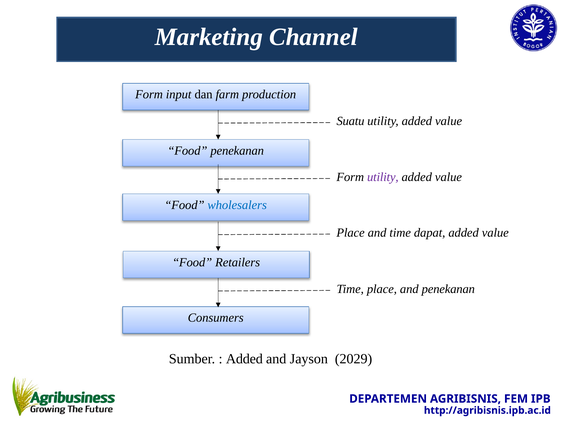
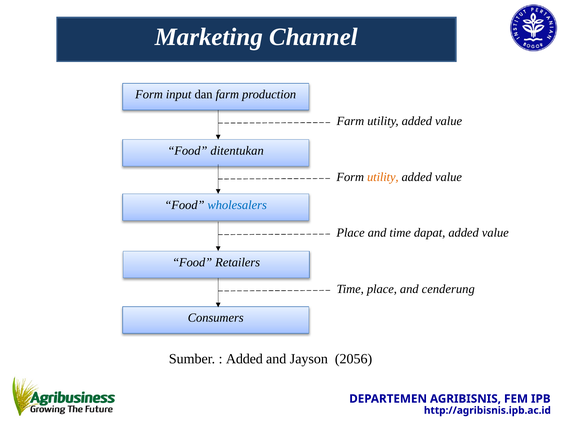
Suatu at (350, 121): Suatu -> Farm
Food penekanan: penekanan -> ditentukan
utility at (383, 177) colour: purple -> orange
and penekanan: penekanan -> cenderung
2029: 2029 -> 2056
